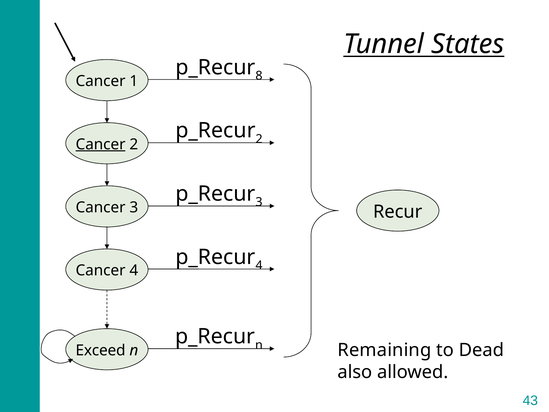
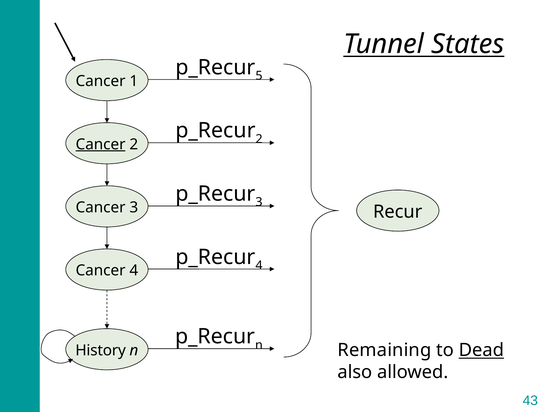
8: 8 -> 5
Dead underline: none -> present
Exceed: Exceed -> History
